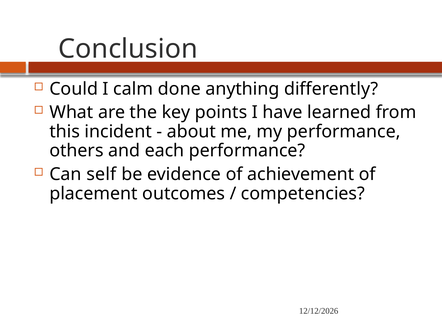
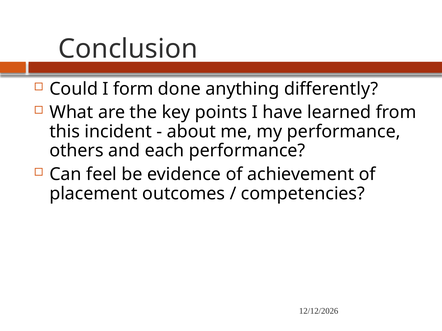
calm: calm -> form
self: self -> feel
